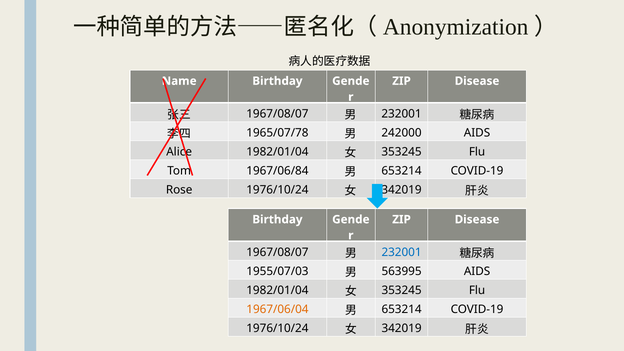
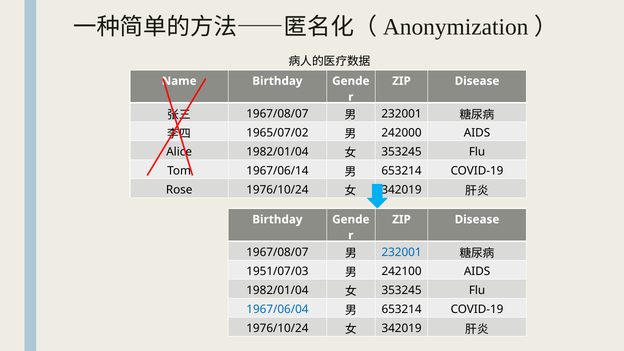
1965/07/78: 1965/07/78 -> 1965/07/02
1967/06/84: 1967/06/84 -> 1967/06/14
1955/07/03: 1955/07/03 -> 1951/07/03
563995: 563995 -> 242100
1967/06/04 colour: orange -> blue
